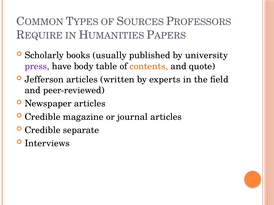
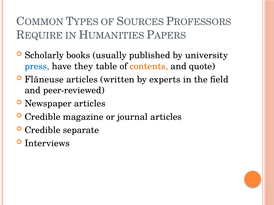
press colour: purple -> blue
body: body -> they
Jefferson: Jefferson -> Flâneuse
